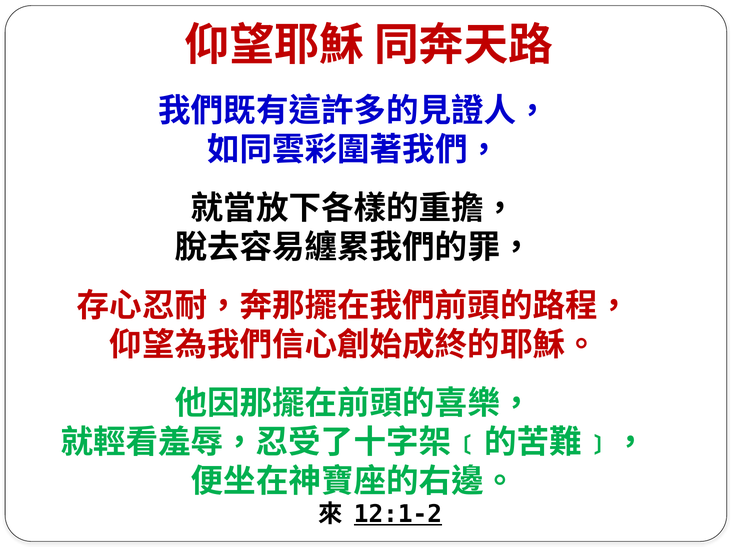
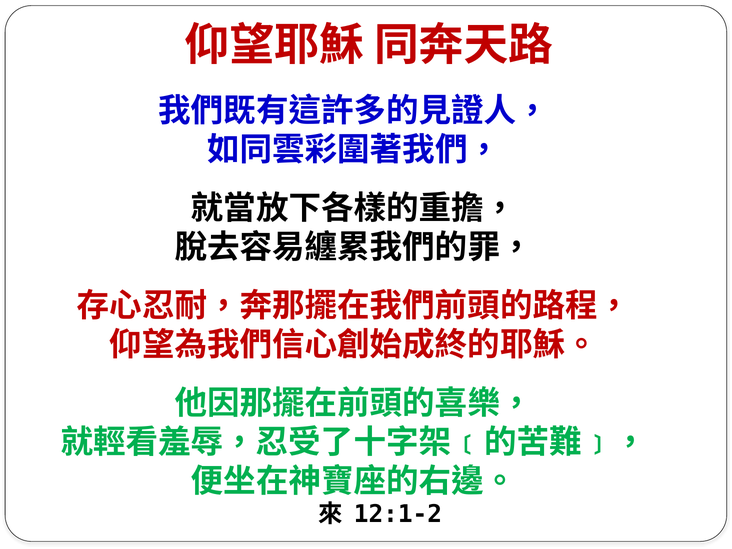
12:1-2 underline: present -> none
